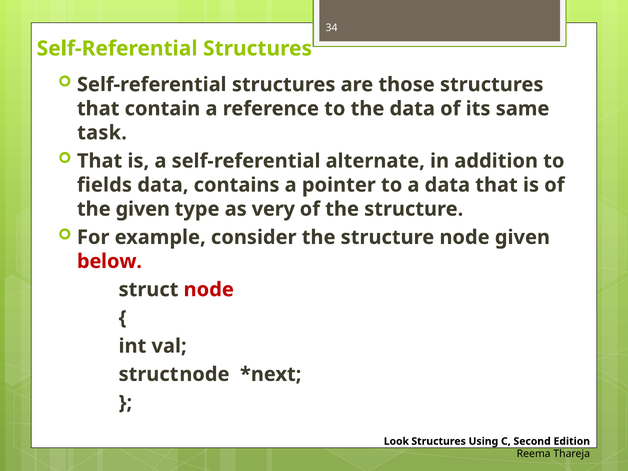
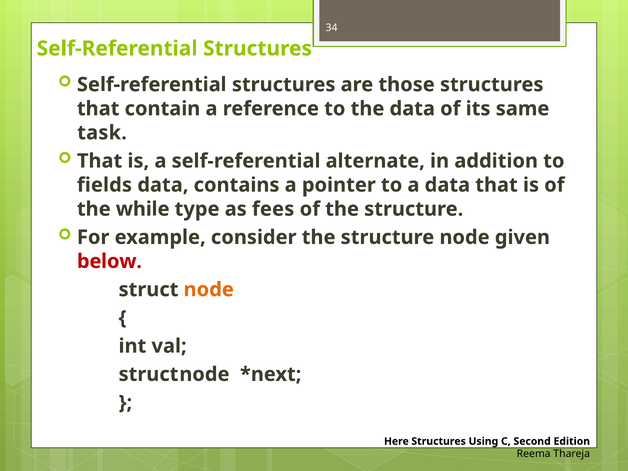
the given: given -> while
very: very -> fees
node at (209, 290) colour: red -> orange
Look: Look -> Here
